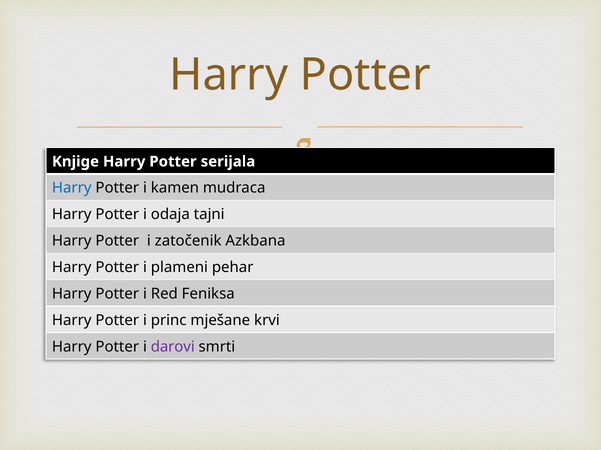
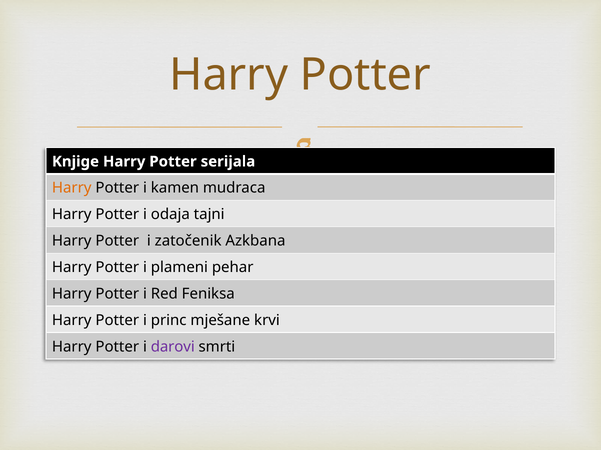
Harry at (72, 188) colour: blue -> orange
